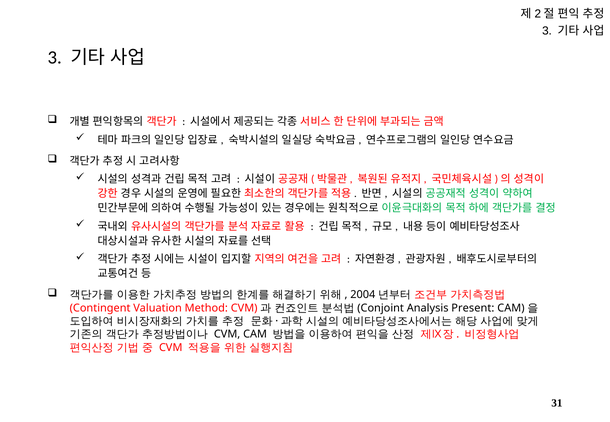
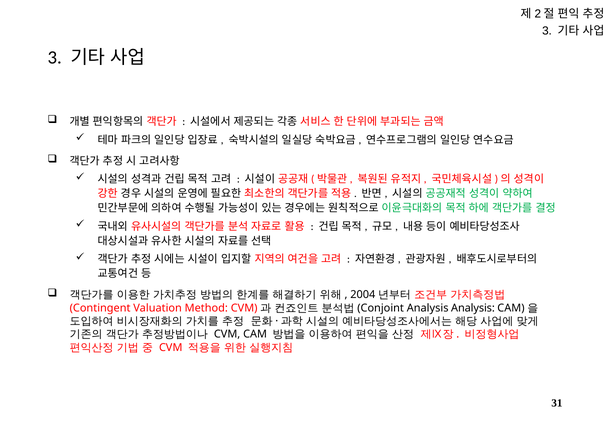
Analysis Present: Present -> Analysis
